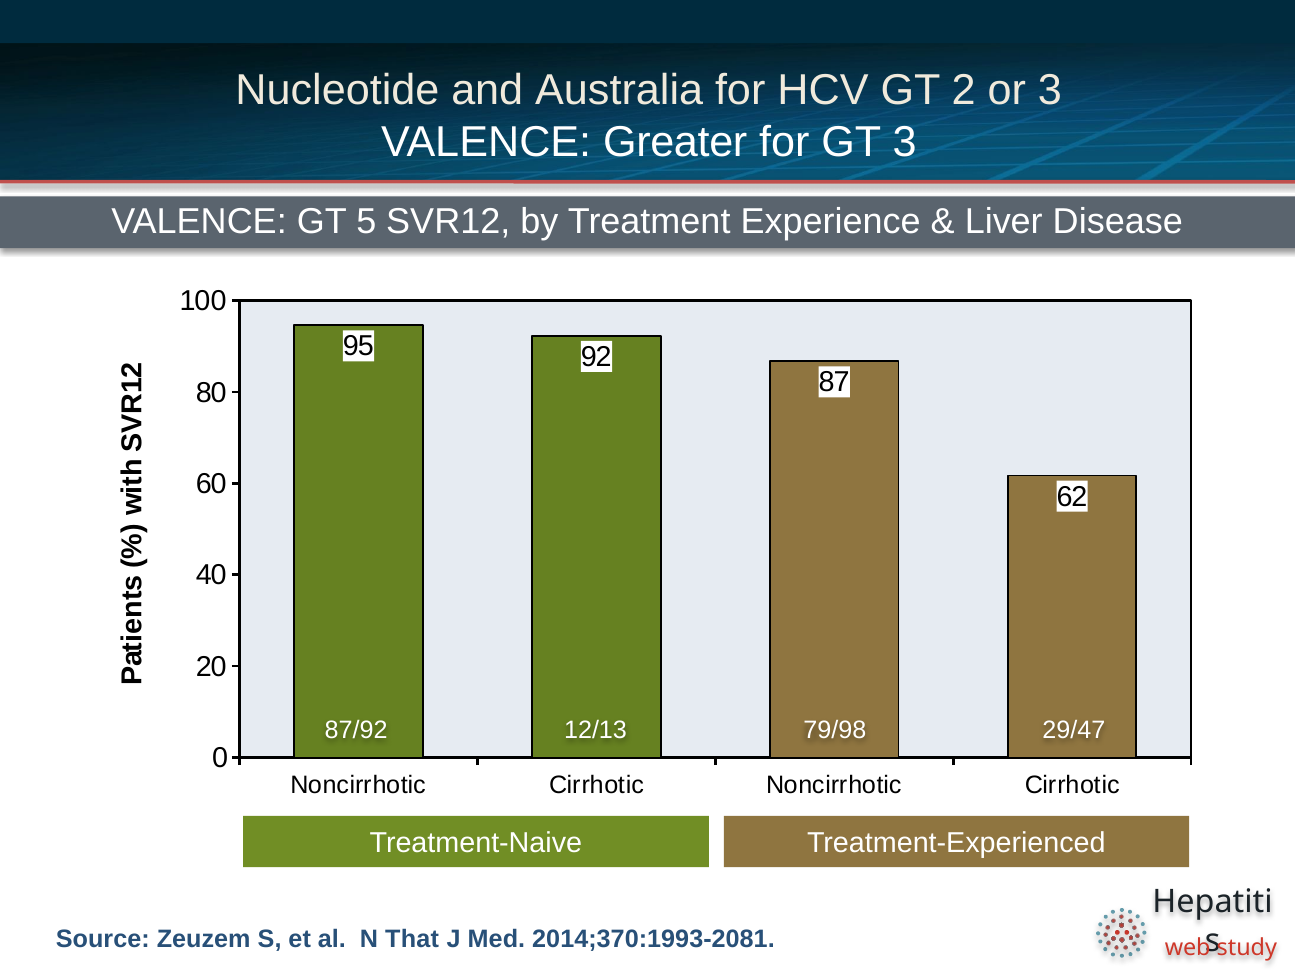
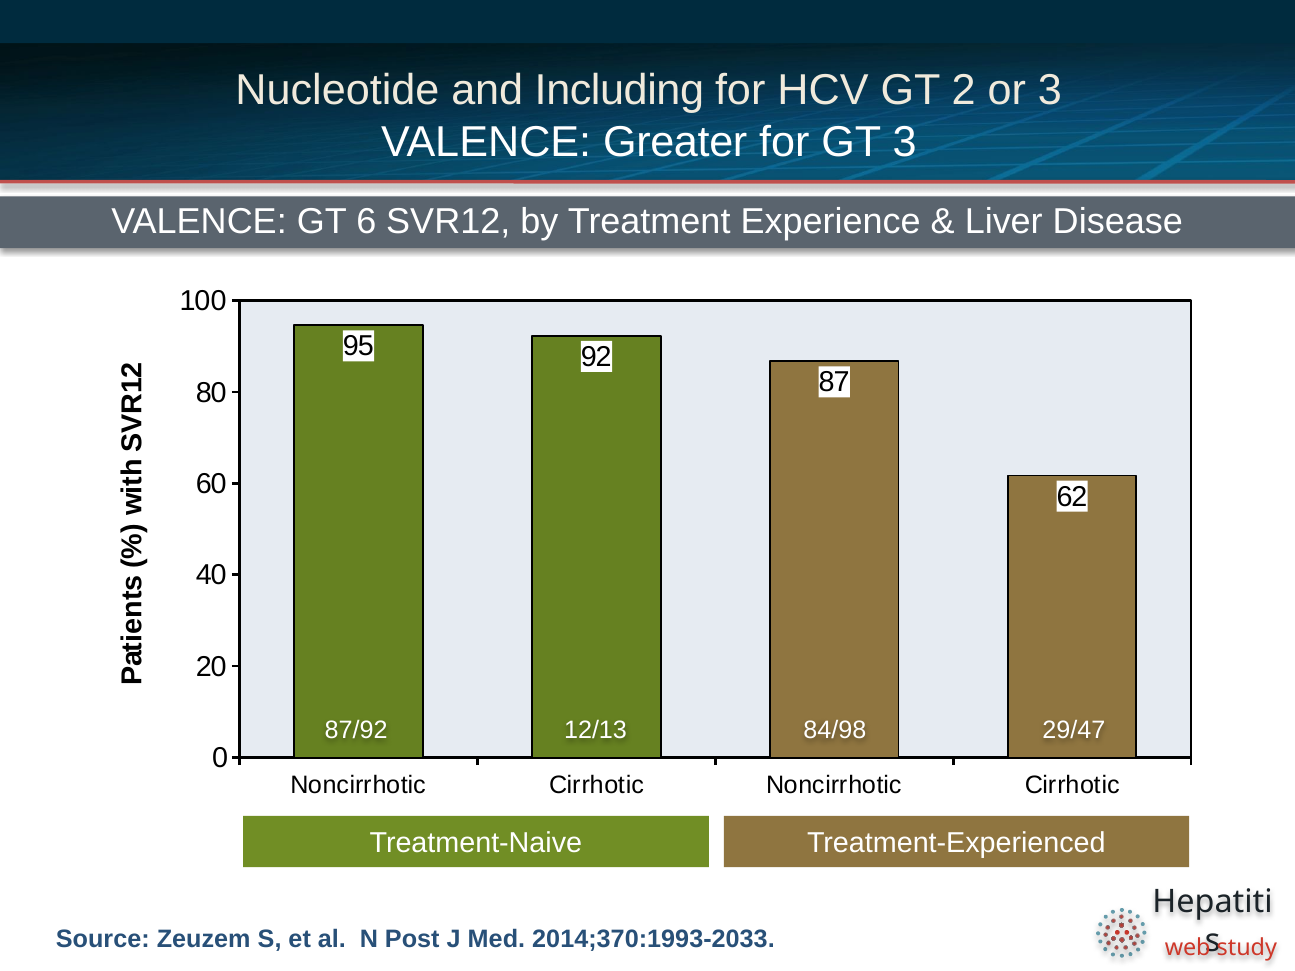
Australia: Australia -> Including
5: 5 -> 6
79/98: 79/98 -> 84/98
That: That -> Post
2014;370:1993-2081: 2014;370:1993-2081 -> 2014;370:1993-2033
